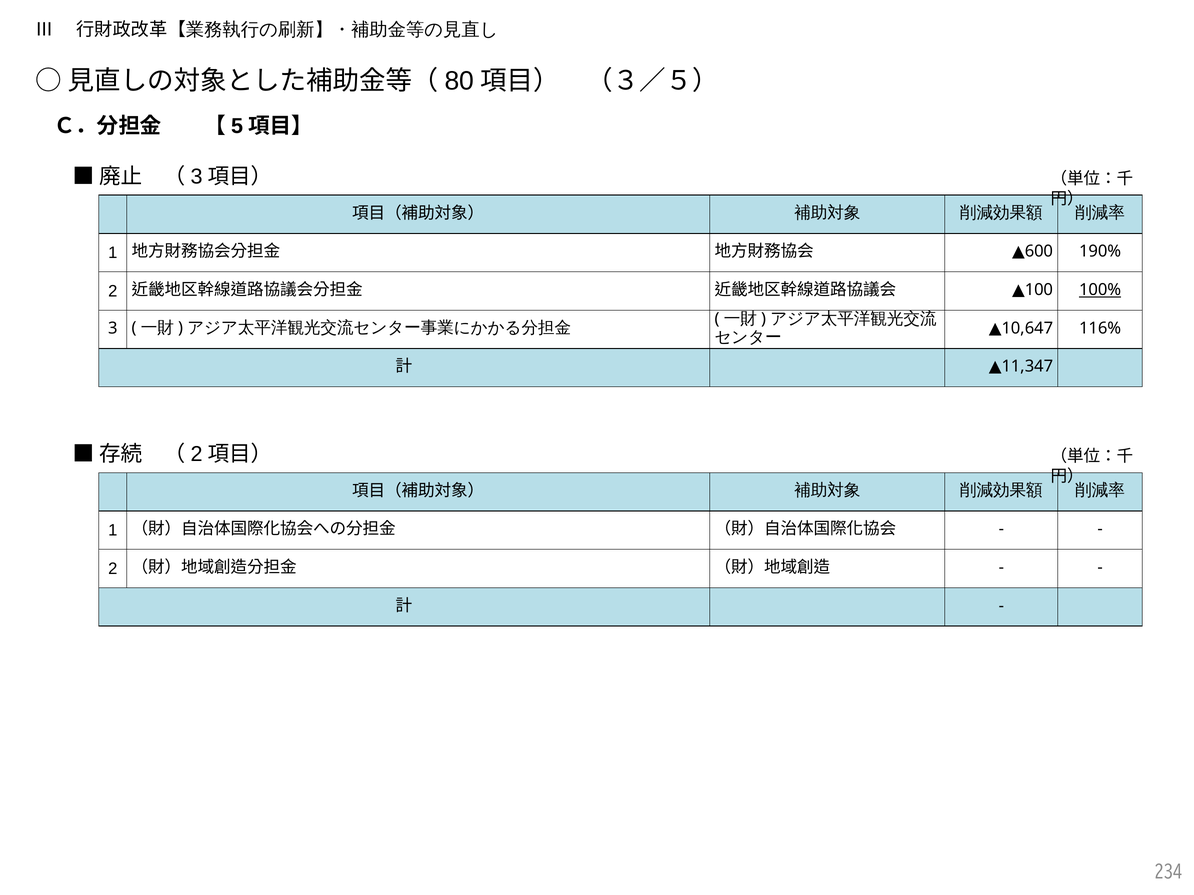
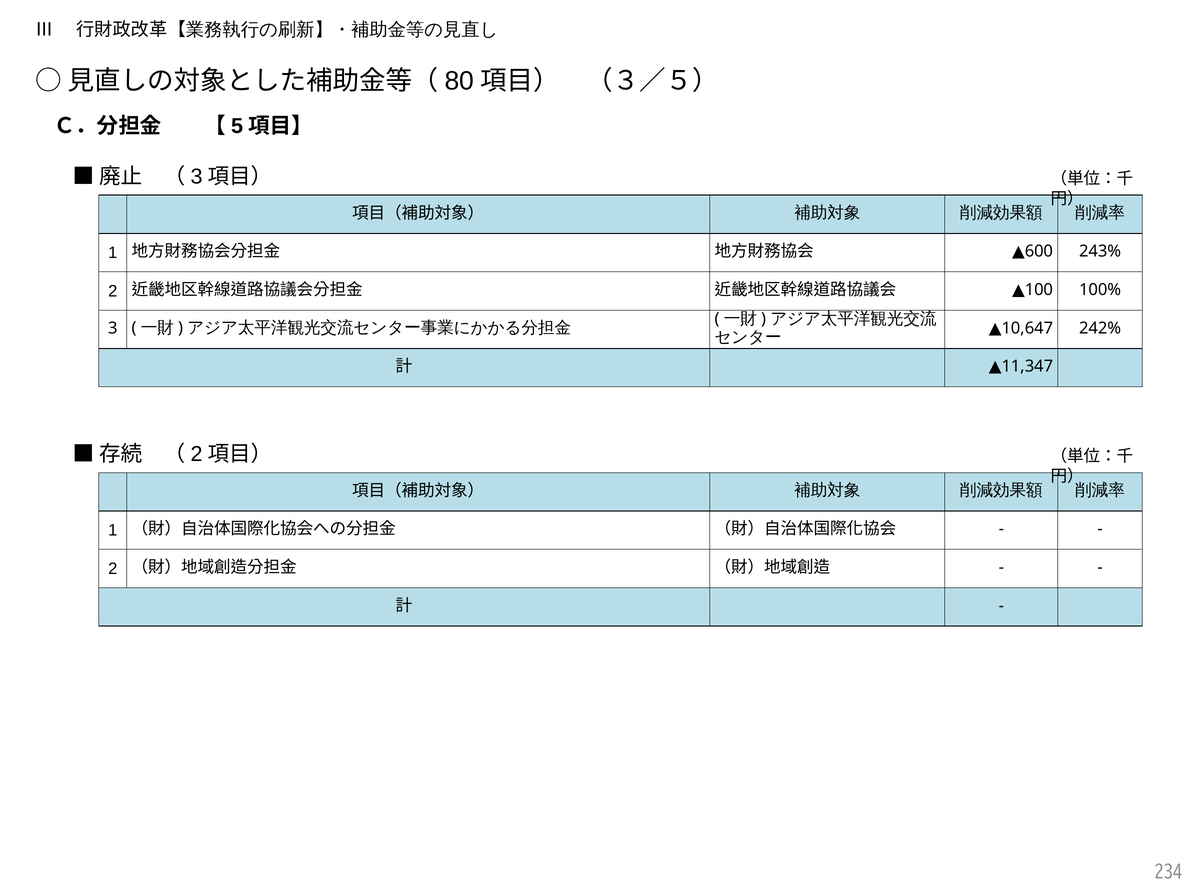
190%: 190% -> 243%
100% underline: present -> none
116%: 116% -> 242%
